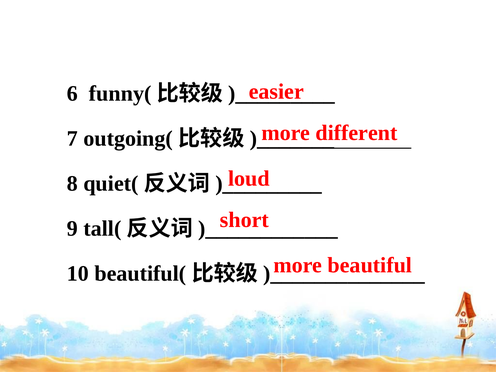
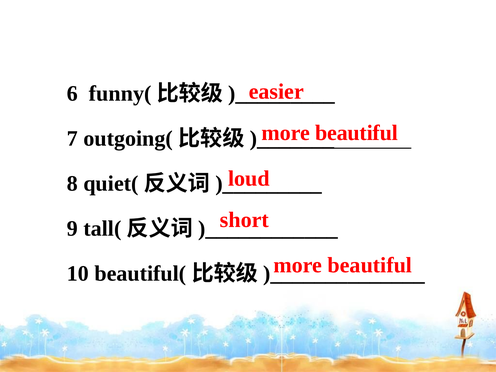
different at (356, 133): different -> beautiful
